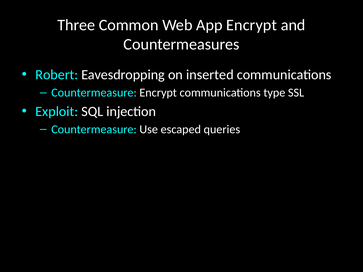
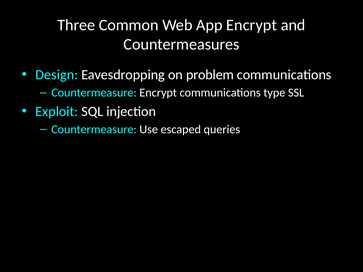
Robert: Robert -> Design
inserted: inserted -> problem
